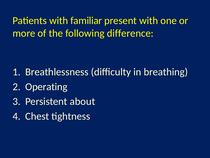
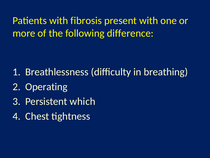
familiar: familiar -> fibrosis
about: about -> which
